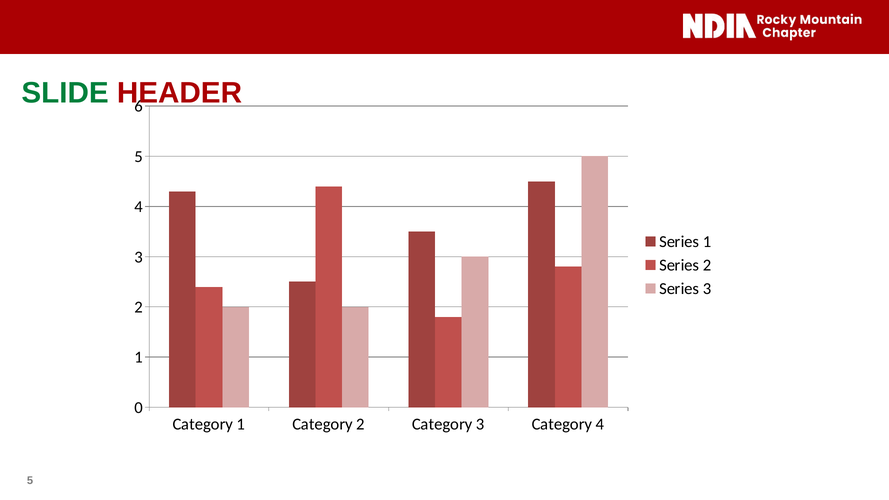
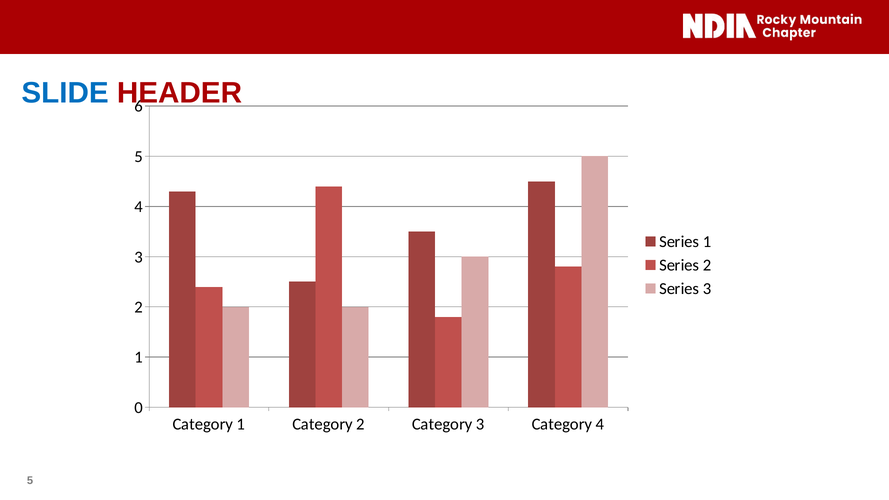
SLIDE colour: green -> blue
